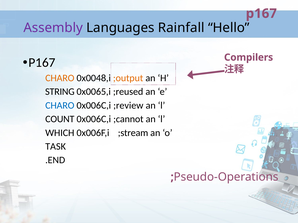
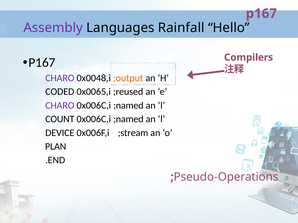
CHARO at (60, 78) colour: orange -> purple
STRING: STRING -> CODED
CHARO at (60, 106) colour: blue -> purple
;review at (128, 106): ;review -> ;named
;cannot at (128, 119): ;cannot -> ;named
WHICH: WHICH -> DEVICE
TASK: TASK -> PLAN
